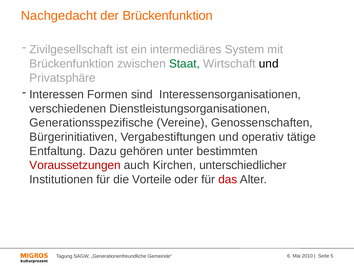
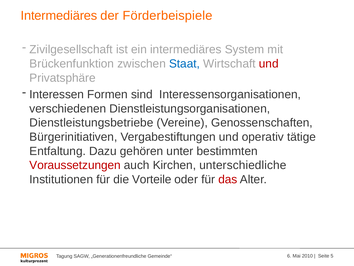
Nachgedacht at (59, 16): Nachgedacht -> Intermediäres
der Brückenfunktion: Brückenfunktion -> Förderbeispiele
Staat colour: green -> blue
und at (269, 64) colour: black -> red
Generationsspezifische: Generationsspezifische -> Dienstleistungsbetriebe
unterschiedlicher: unterschiedlicher -> unterschiedliche
